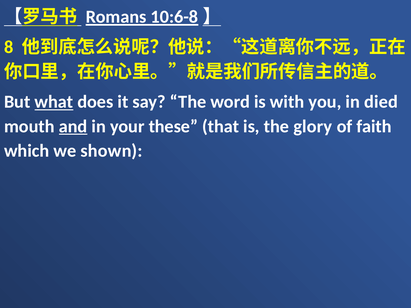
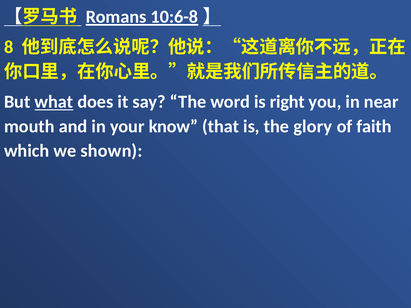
with: with -> right
died: died -> near
and underline: present -> none
these: these -> know
